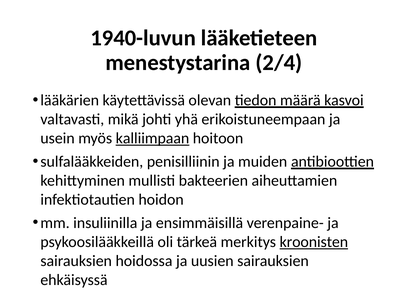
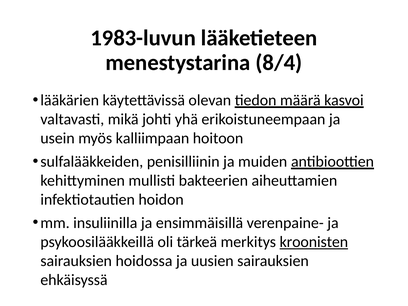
1940-luvun: 1940-luvun -> 1983-luvun
2/4: 2/4 -> 8/4
kalliimpaan underline: present -> none
